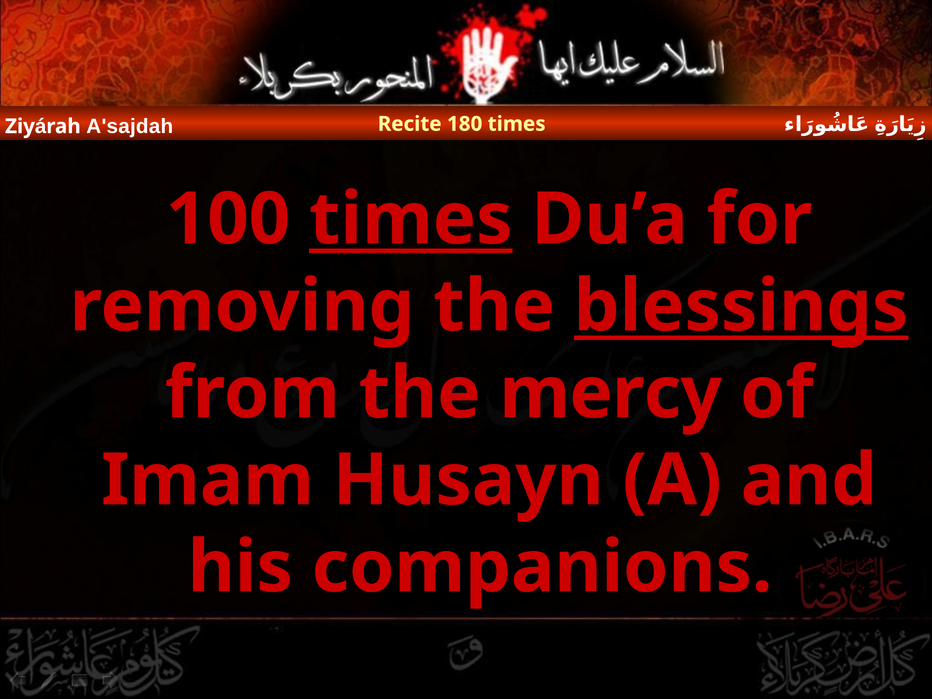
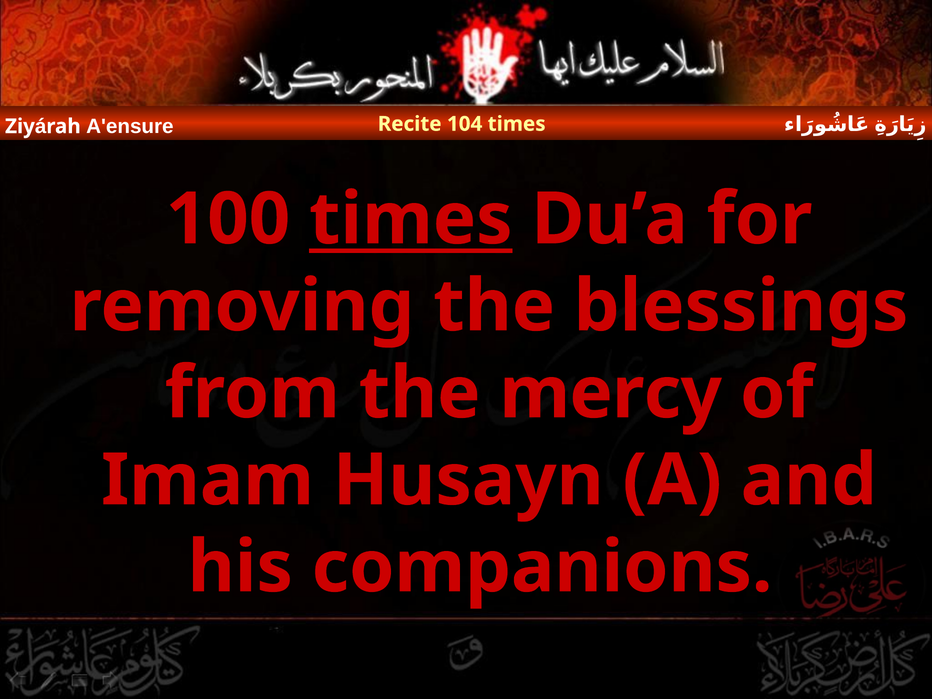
180: 180 -> 104
A'sajdah: A'sajdah -> A'ensure
blessings underline: present -> none
